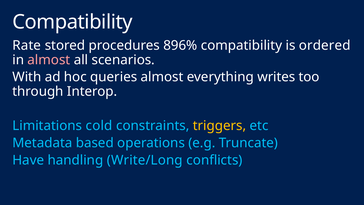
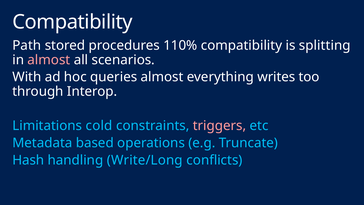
Rate: Rate -> Path
896%: 896% -> 110%
ordered: ordered -> splitting
triggers colour: yellow -> pink
Have: Have -> Hash
